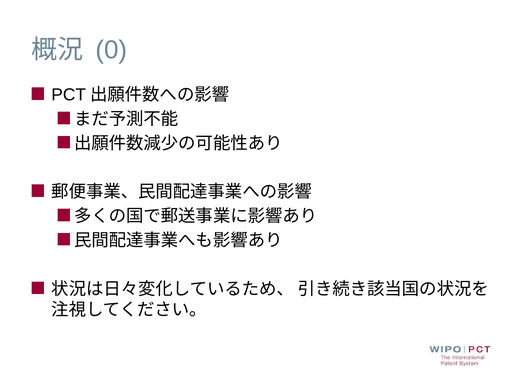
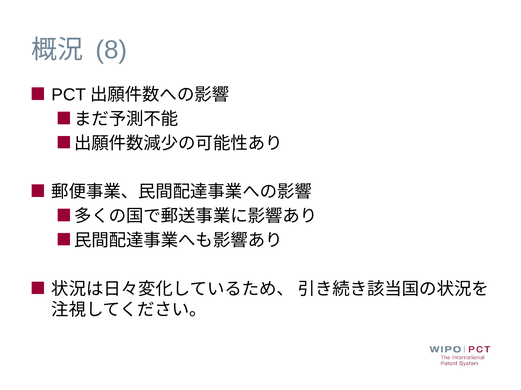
0: 0 -> 8
